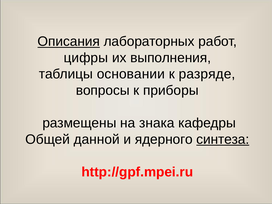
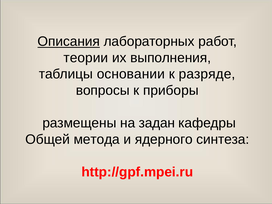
цифры: цифры -> теории
знака: знака -> задан
данной: данной -> метода
синтеза underline: present -> none
